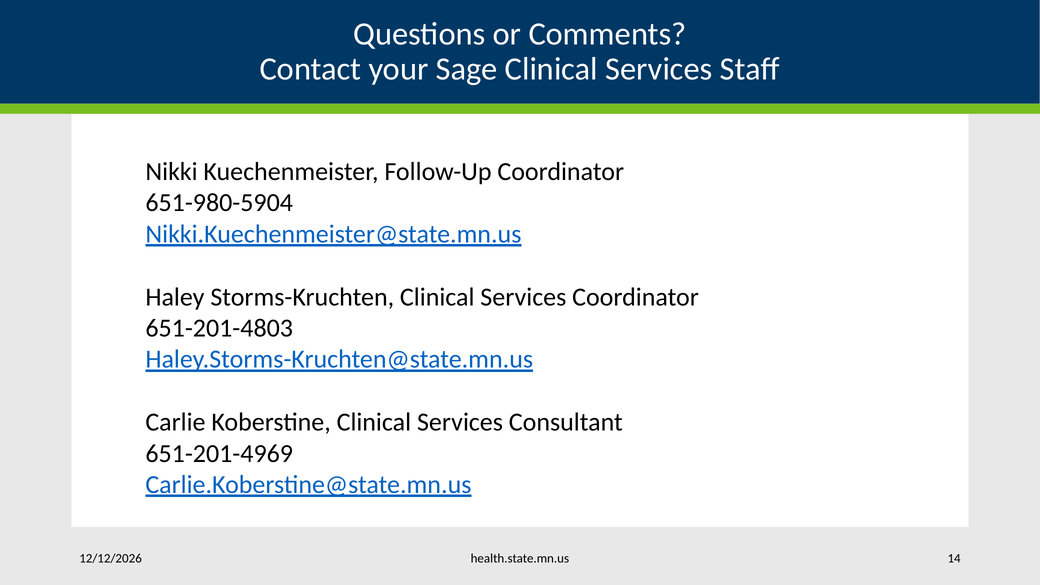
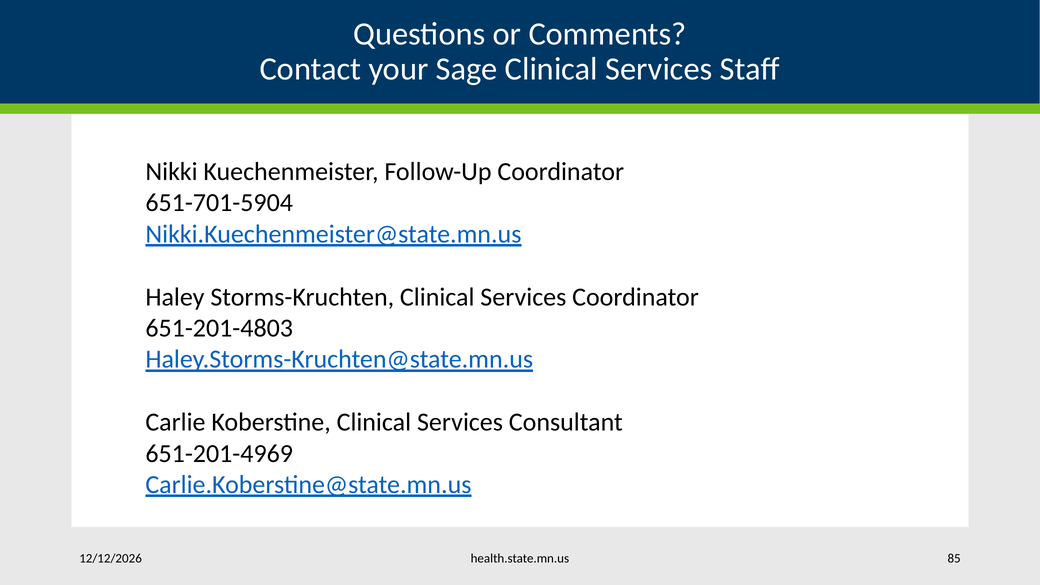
651-980-5904: 651-980-5904 -> 651-701-5904
14: 14 -> 85
